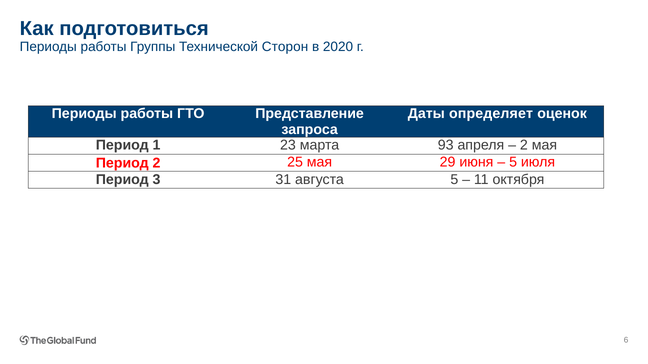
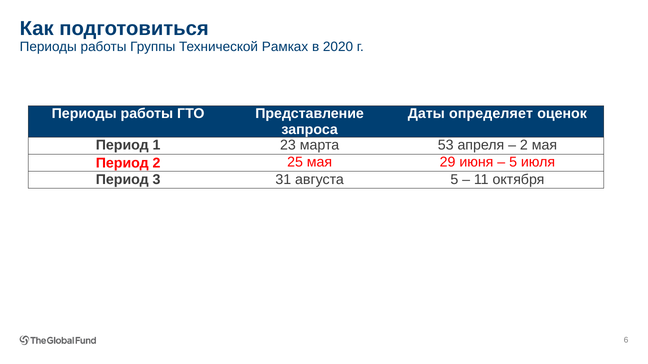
Сторон: Сторон -> Рамках
93: 93 -> 53
